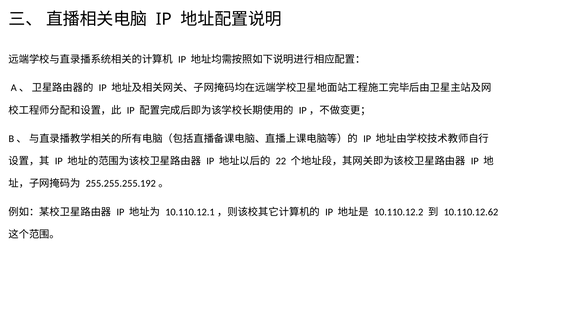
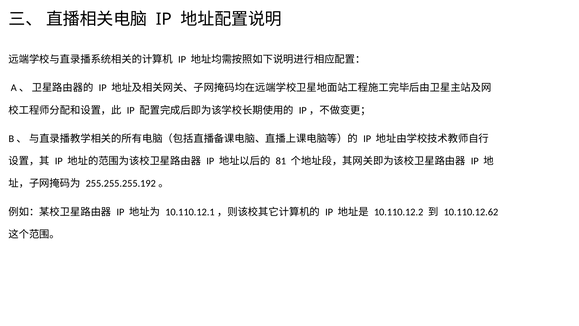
22: 22 -> 81
